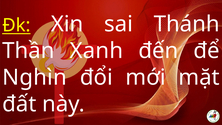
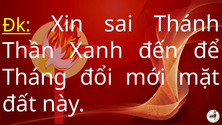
Nghìn: Nghìn -> Tháng
